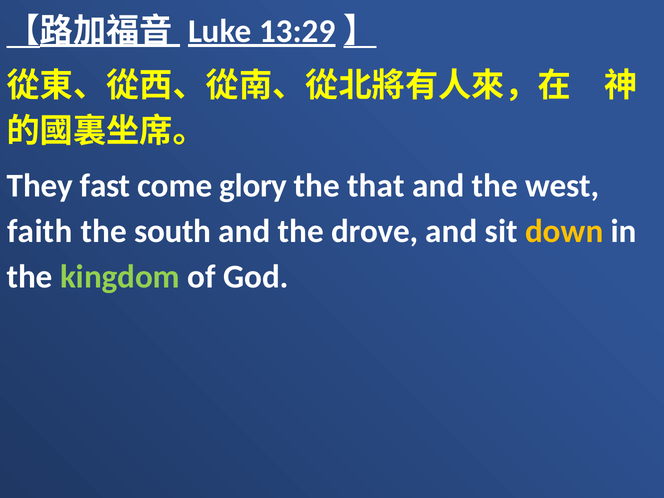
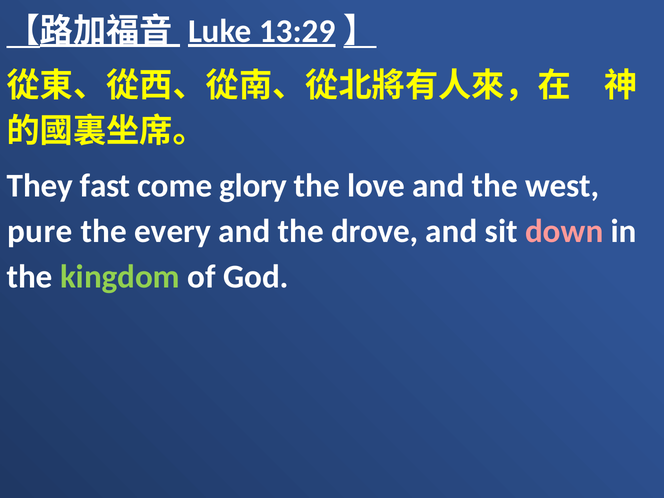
that: that -> love
faith: faith -> pure
south: south -> every
down colour: yellow -> pink
